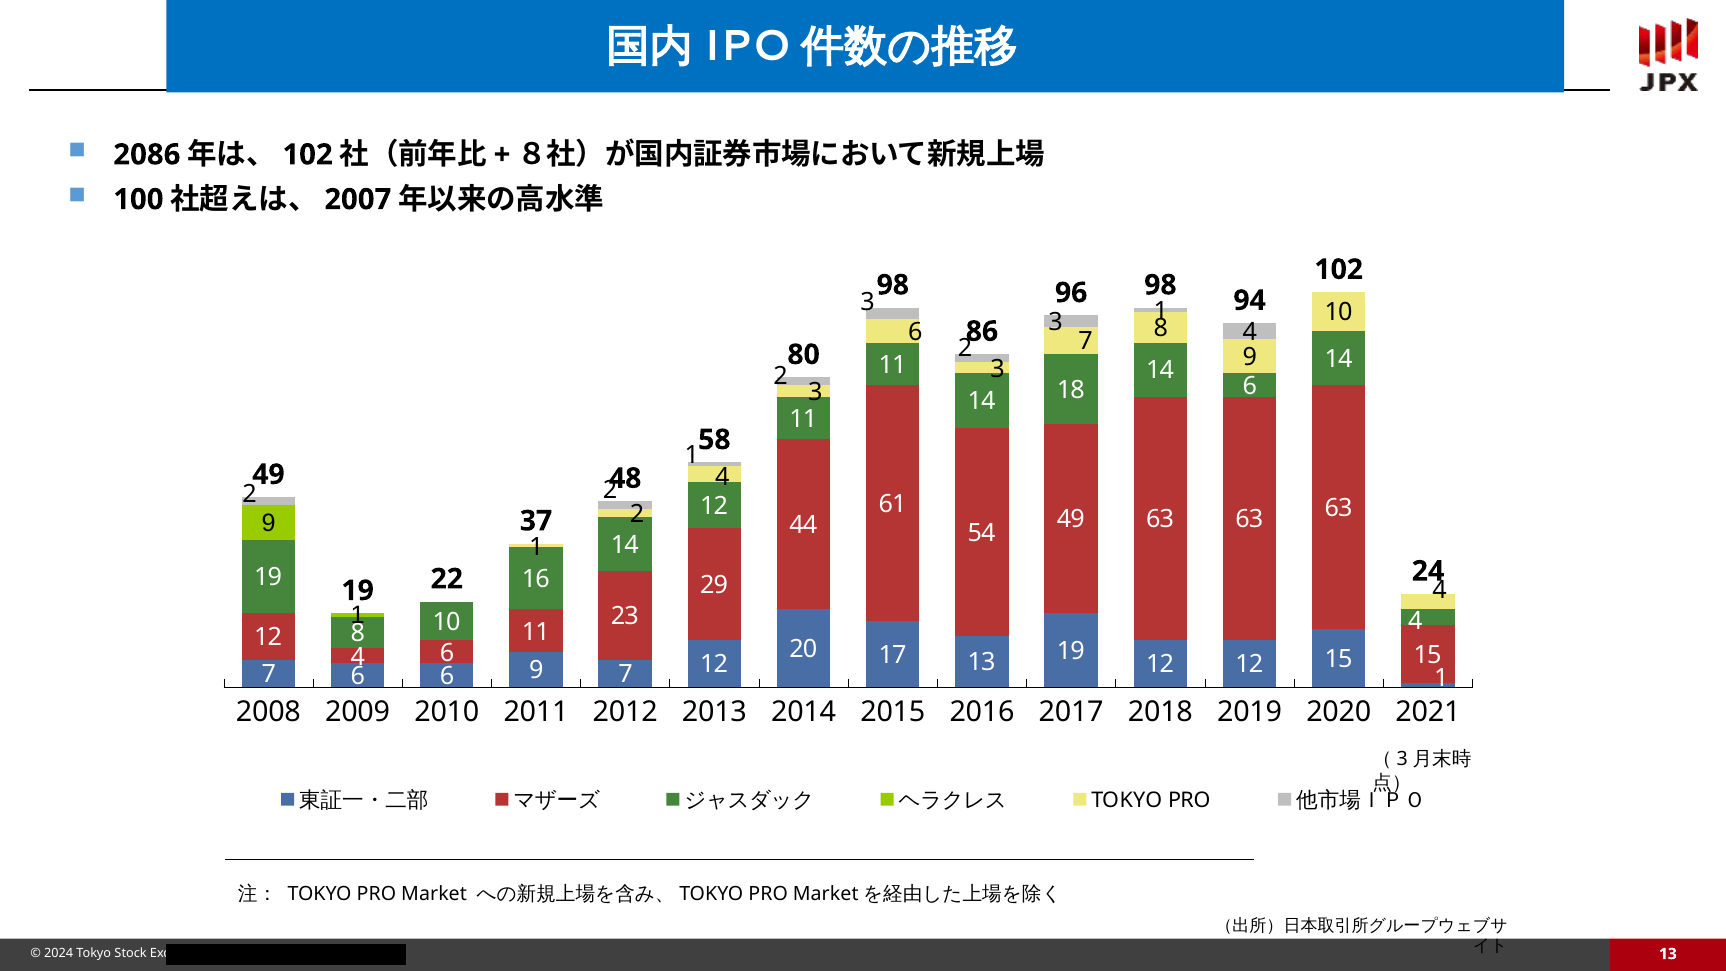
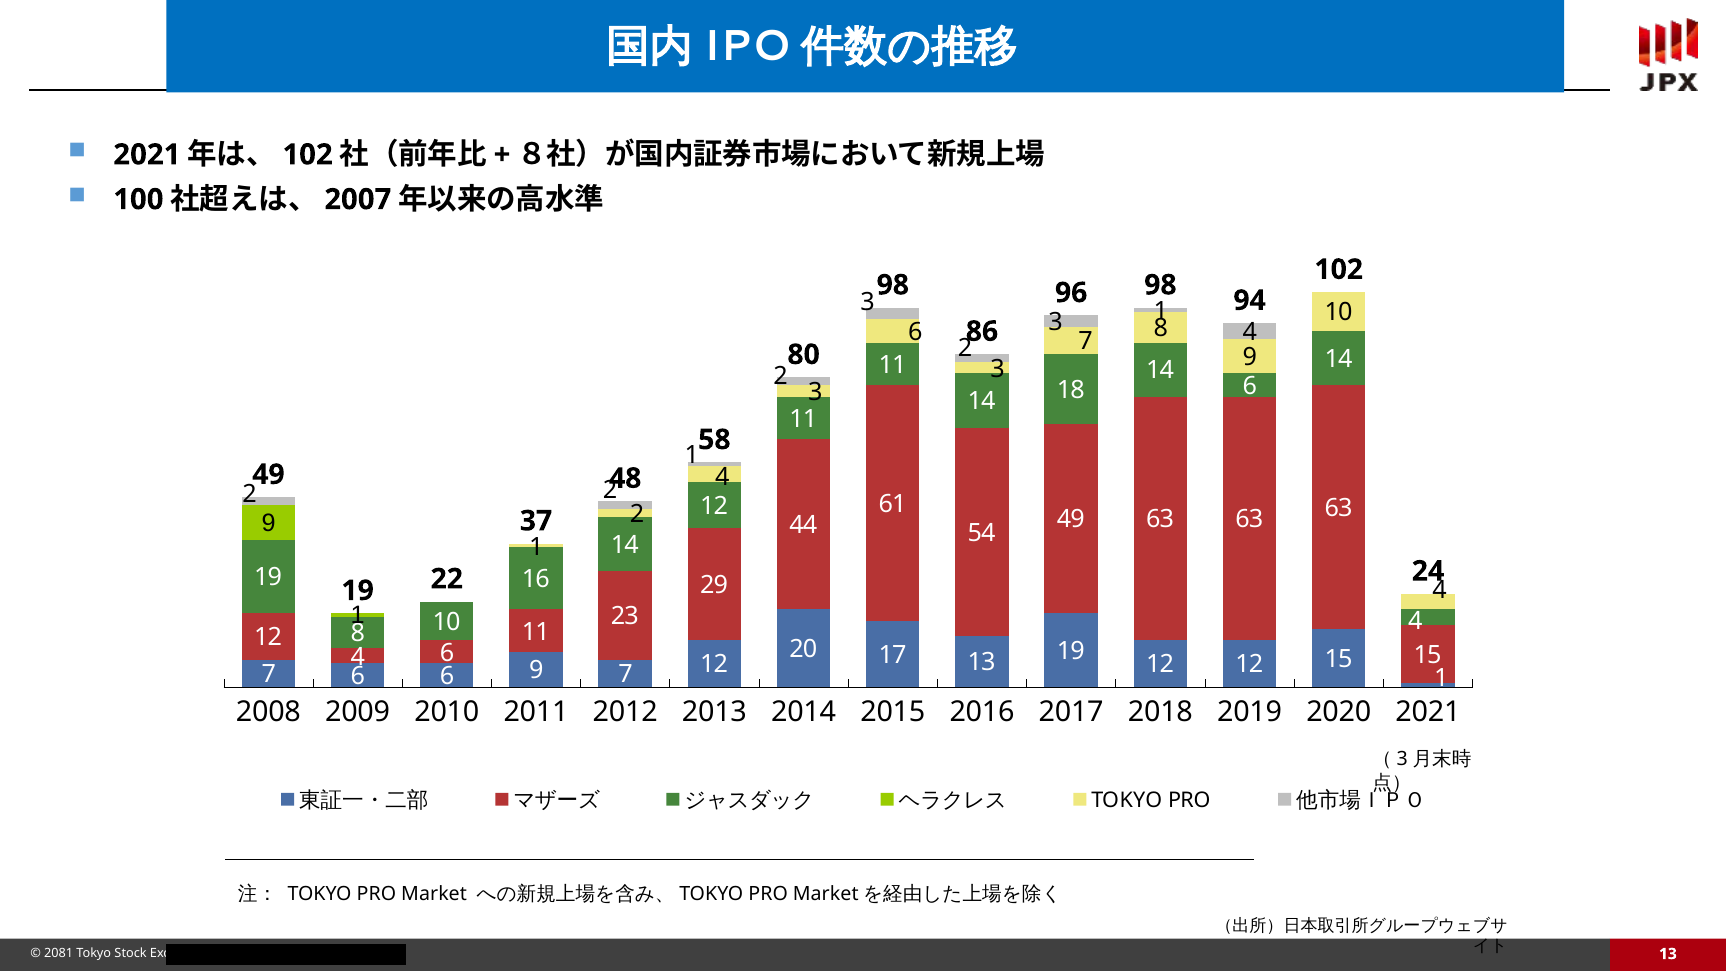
2086 at (147, 155): 2086 -> 2021
2024: 2024 -> 2081
